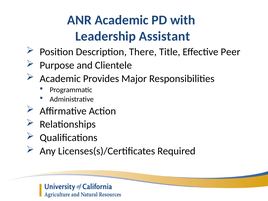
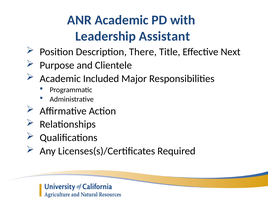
Peer: Peer -> Next
Provides: Provides -> Included
